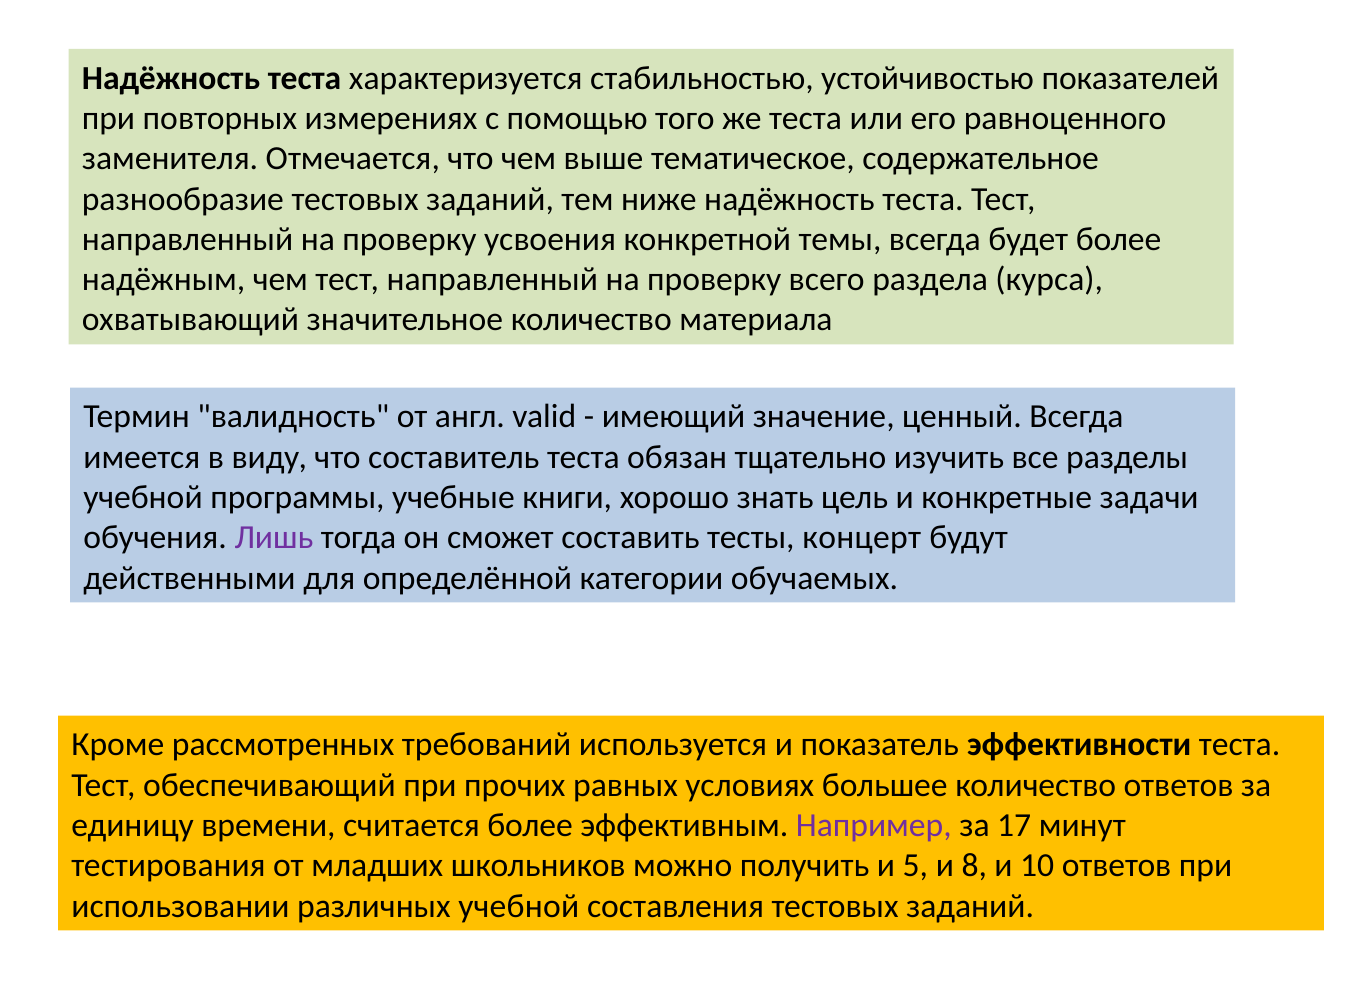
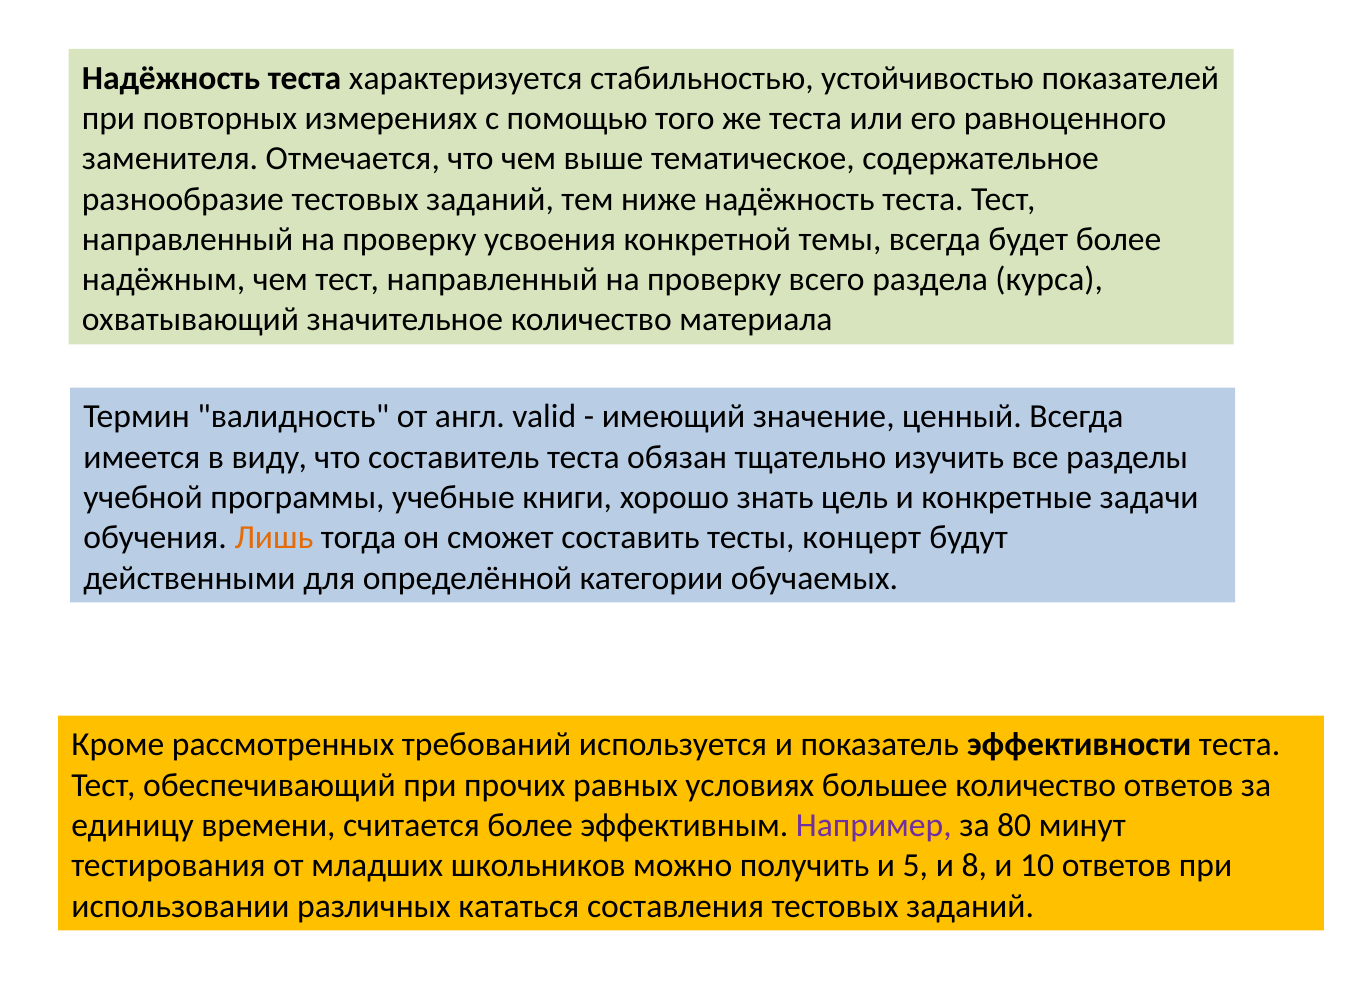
Лишь colour: purple -> orange
17: 17 -> 80
различных учебной: учебной -> кататься
